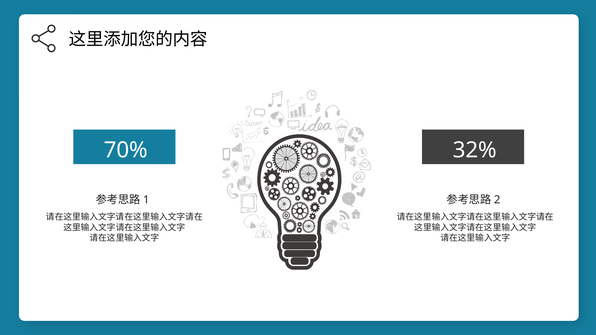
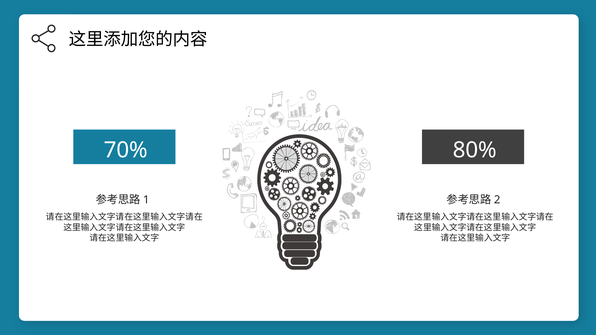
32%: 32% -> 80%
